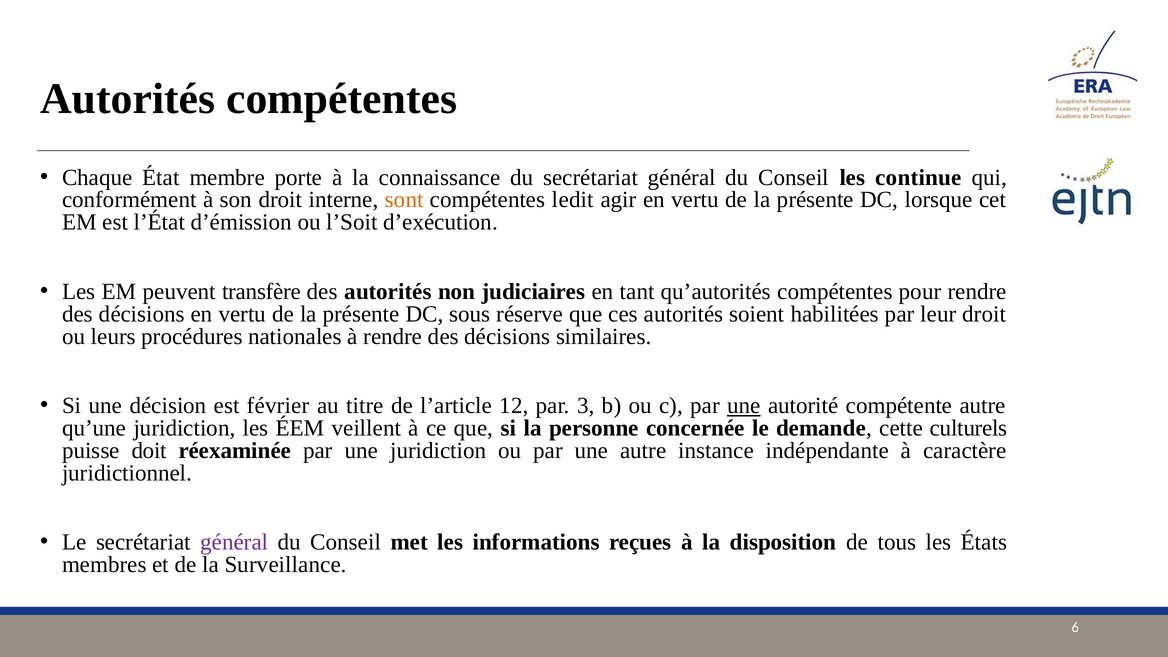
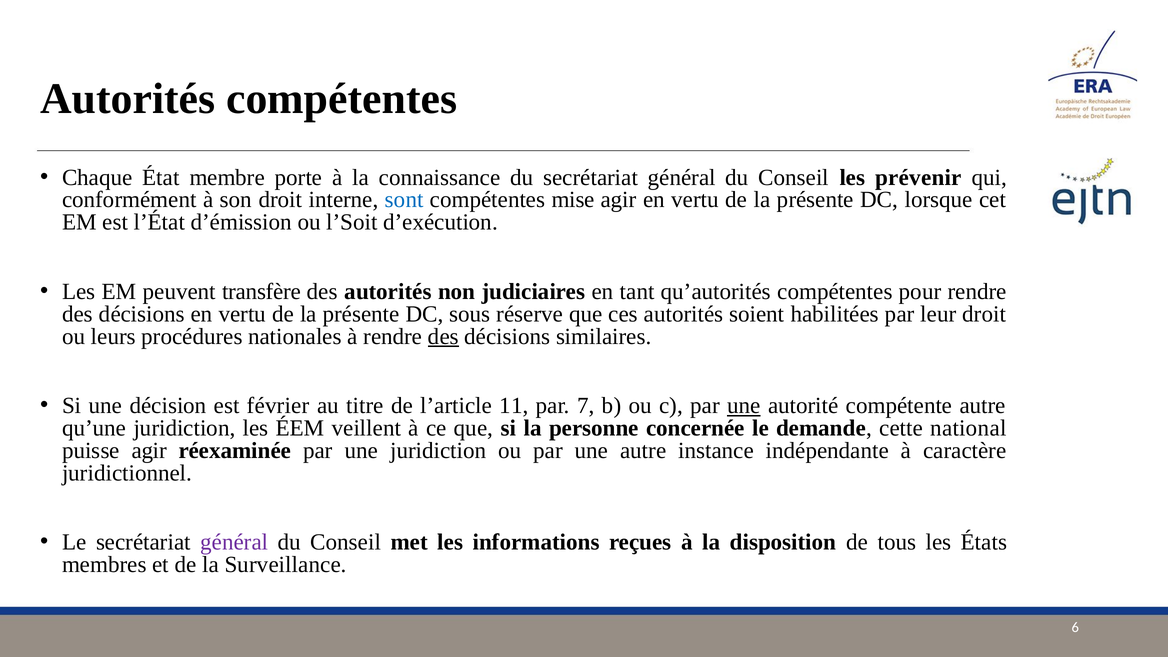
continue: continue -> prévenir
sont colour: orange -> blue
ledit: ledit -> mise
des at (443, 336) underline: none -> present
12: 12 -> 11
3: 3 -> 7
culturels: culturels -> national
puisse doit: doit -> agir
